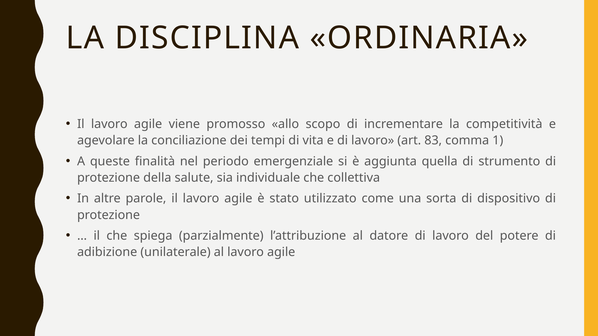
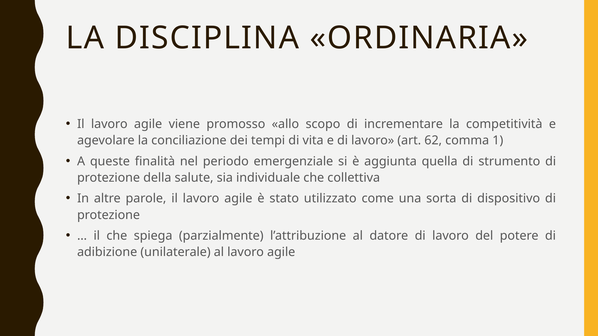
83: 83 -> 62
